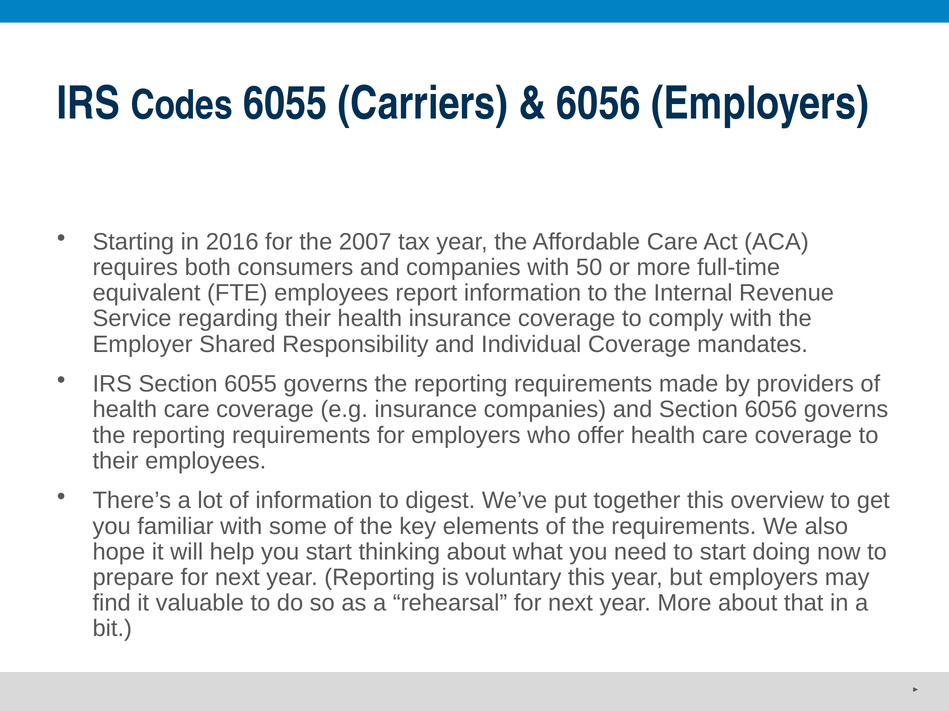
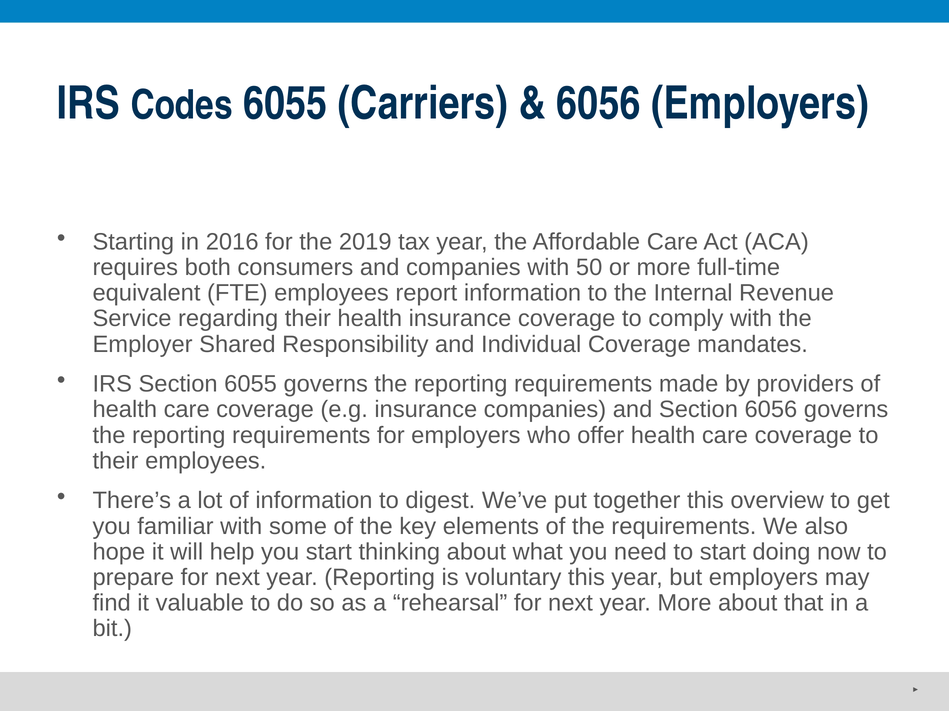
2007: 2007 -> 2019
